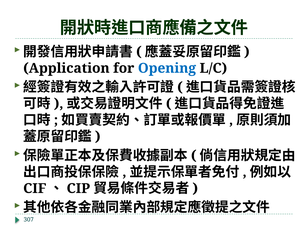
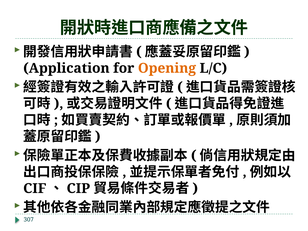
Opening colour: blue -> orange
